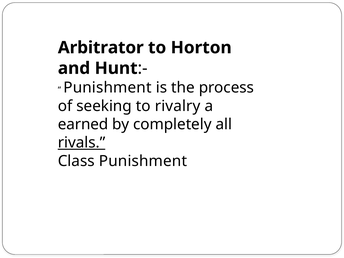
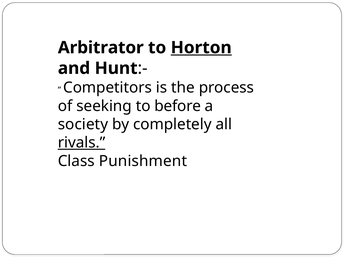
Horton underline: none -> present
Punishment at (107, 88): Punishment -> Competitors
rivalry: rivalry -> before
earned: earned -> society
